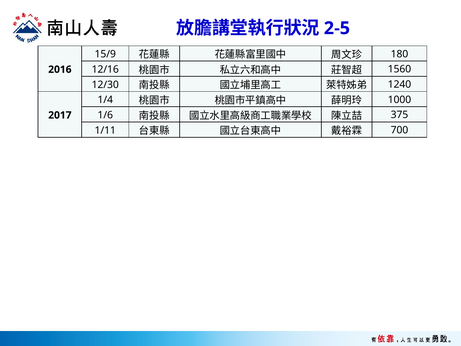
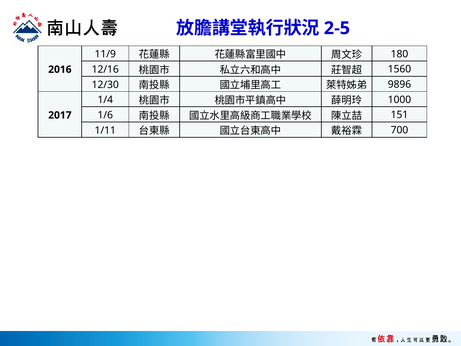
15/9: 15/9 -> 11/9
1240: 1240 -> 9896
375: 375 -> 151
